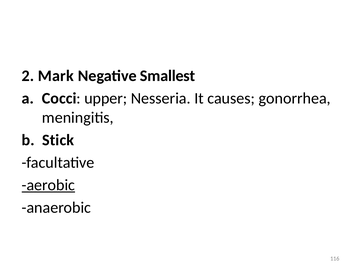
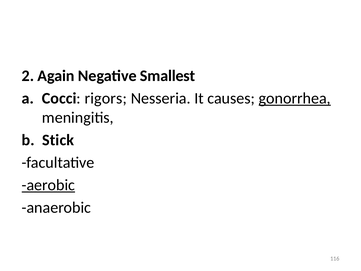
Mark: Mark -> Again
upper: upper -> rigors
gonorrhea underline: none -> present
